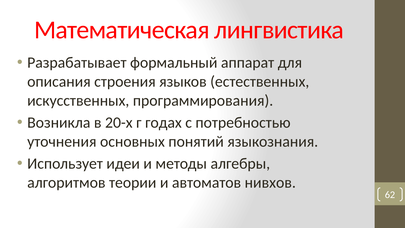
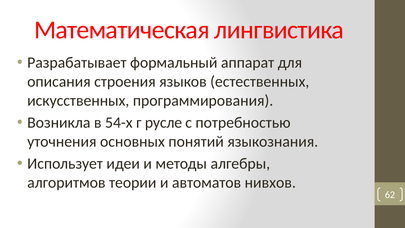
20-х: 20-х -> 54-х
годах: годах -> русле
